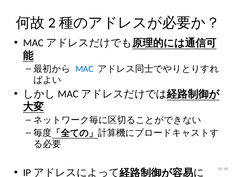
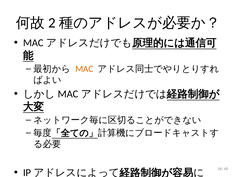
MAC colour: blue -> orange
